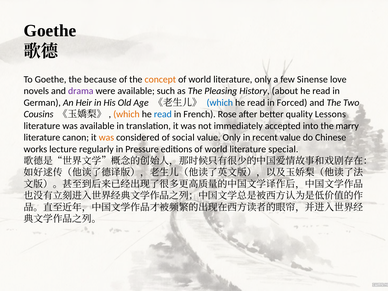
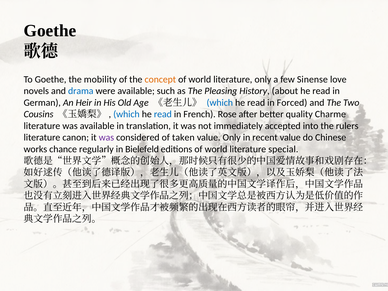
because: because -> mobility
drama colour: purple -> blue
which at (126, 114) colour: orange -> blue
Lessons: Lessons -> Charme
marry: marry -> rulers
was at (106, 138) colour: orange -> purple
social: social -> taken
lecture: lecture -> chance
Pressure: Pressure -> Bielefeld
